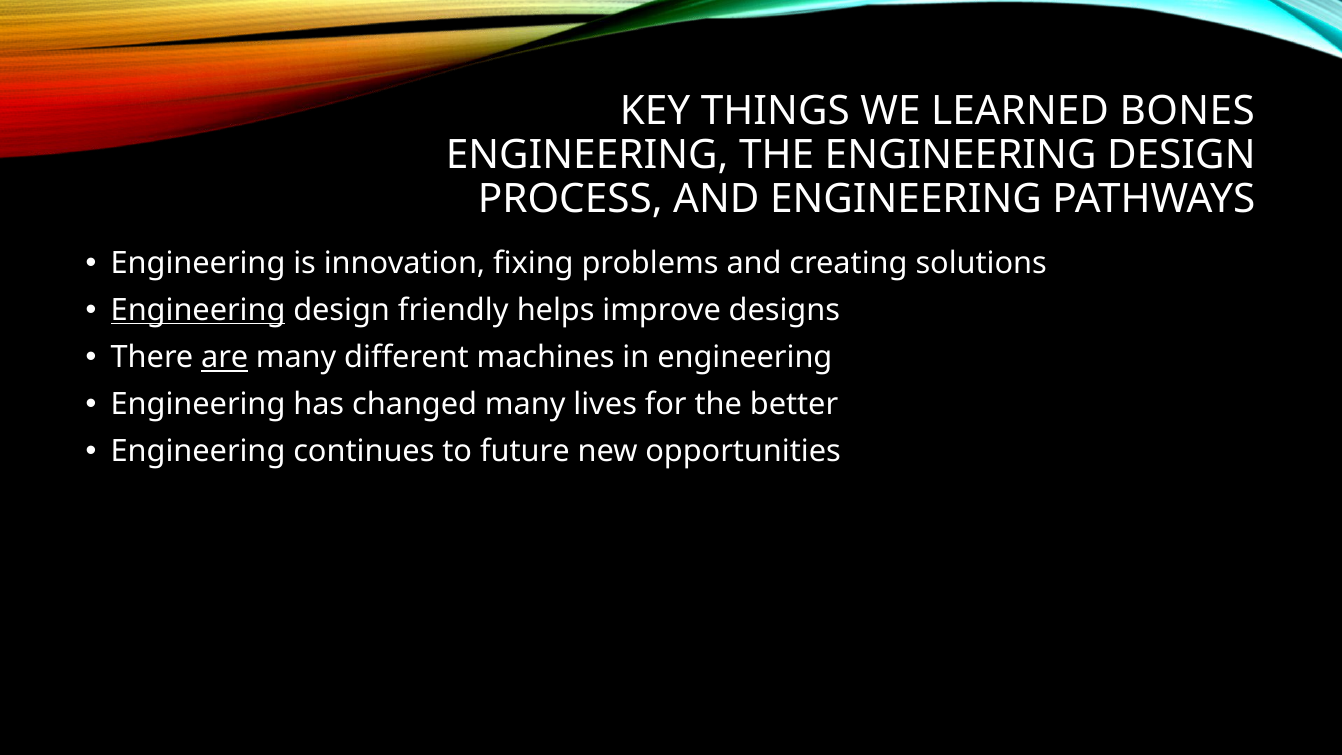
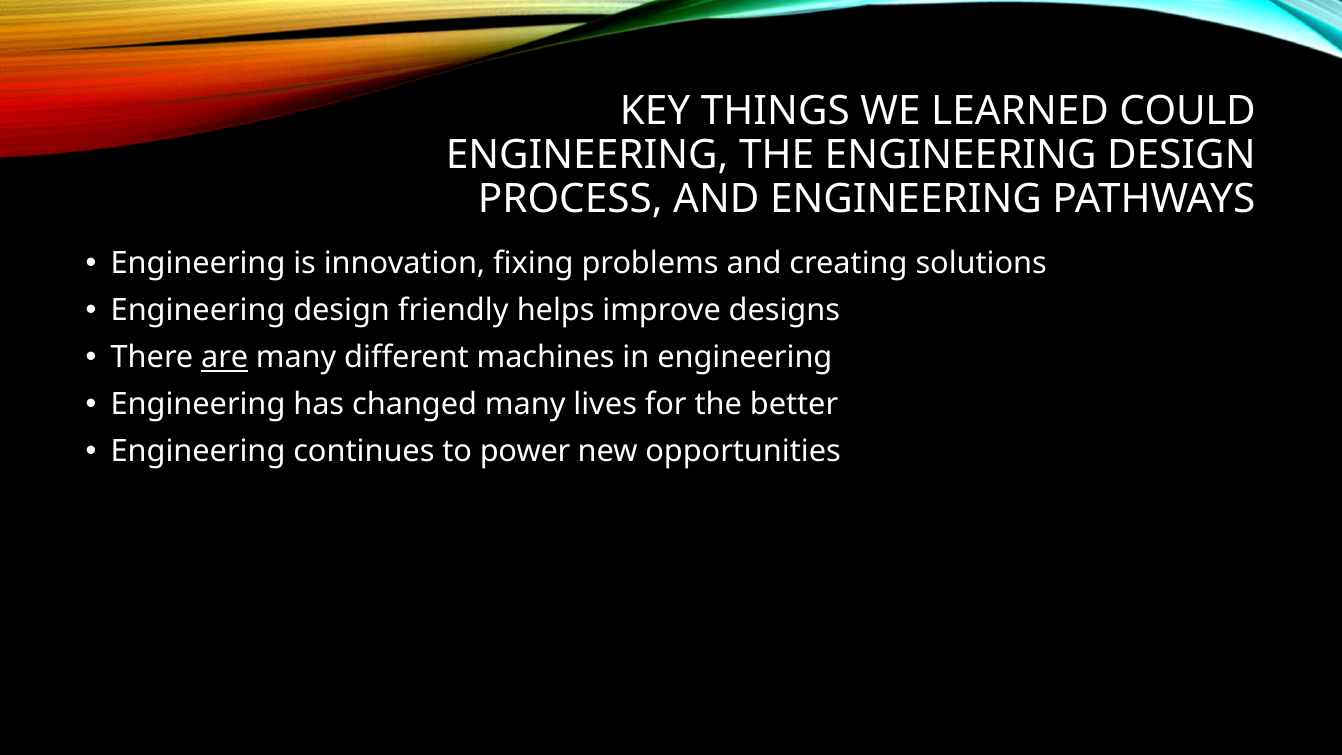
BONES: BONES -> COULD
Engineering at (198, 310) underline: present -> none
future: future -> power
